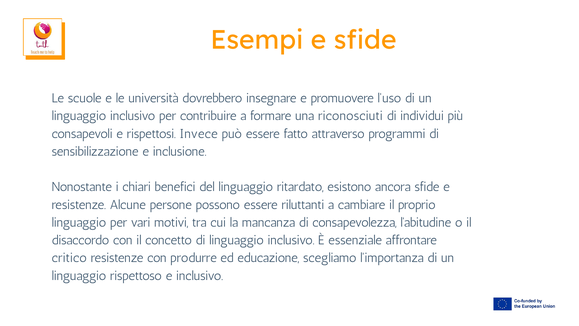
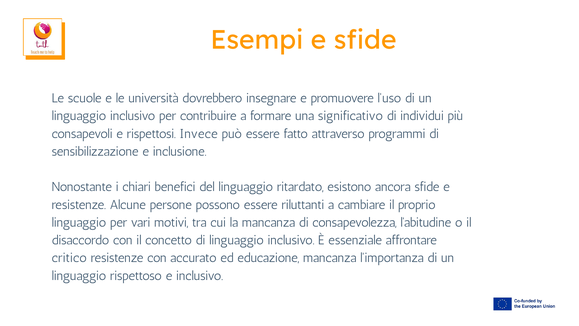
riconosciuti: riconosciuti -> significativo
produrre: produrre -> accurato
educazione scegliamo: scegliamo -> mancanza
